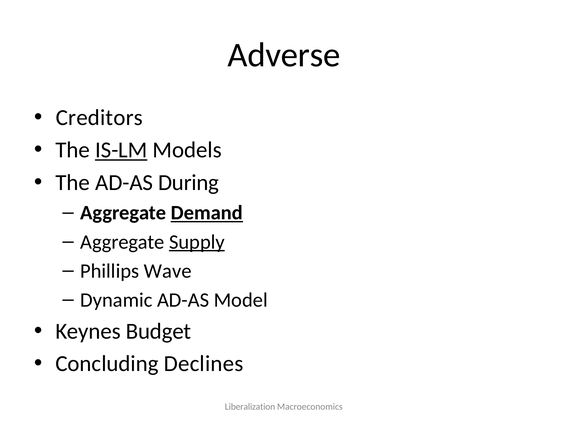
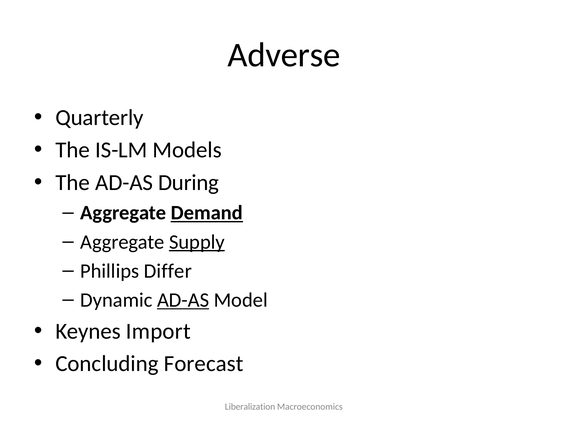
Creditors: Creditors -> Quarterly
IS-LM underline: present -> none
Wave: Wave -> Differ
AD-AS at (183, 300) underline: none -> present
Budget: Budget -> Import
Declines: Declines -> Forecast
